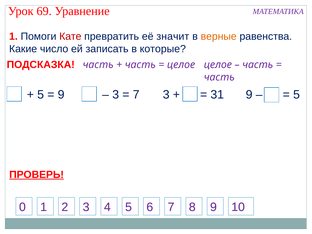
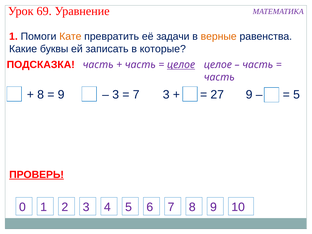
Кате colour: red -> orange
значит: значит -> задачи
число: число -> буквы
целое at (181, 65) underline: none -> present
5 at (41, 95): 5 -> 8
31: 31 -> 27
